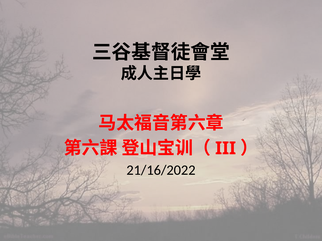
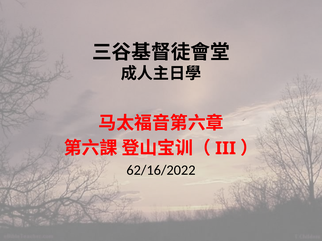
21/16/2022: 21/16/2022 -> 62/16/2022
